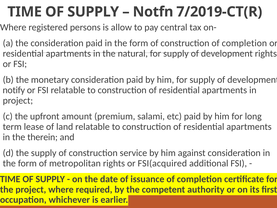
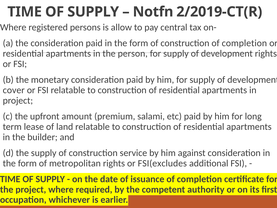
7/2019-CT(R: 7/2019-CT(R -> 2/2019-CT(R
natural: natural -> person
notify: notify -> cover
therein: therein -> builder
FSI(acquired: FSI(acquired -> FSI(excludes
